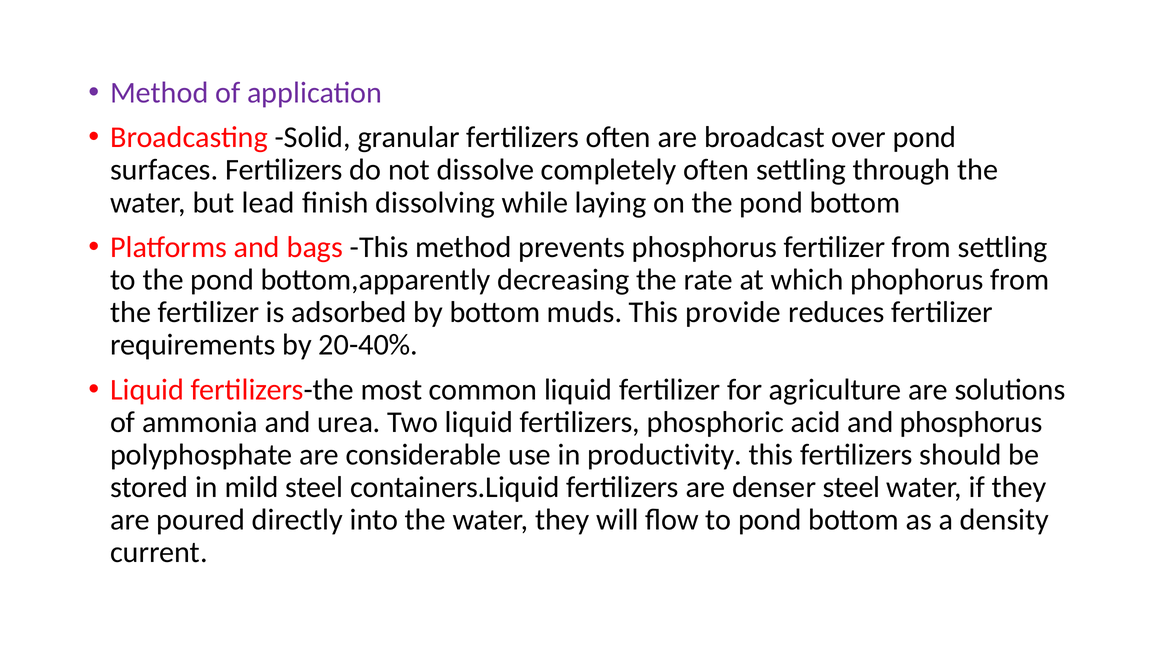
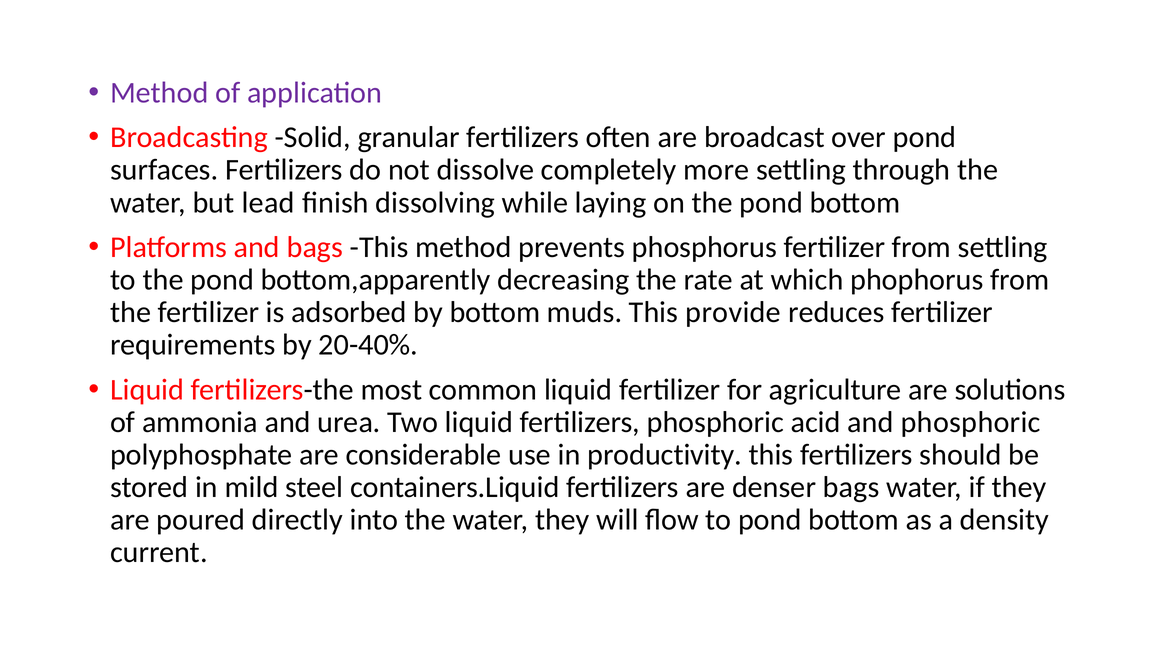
completely often: often -> more
and phosphorus: phosphorus -> phosphoric
denser steel: steel -> bags
